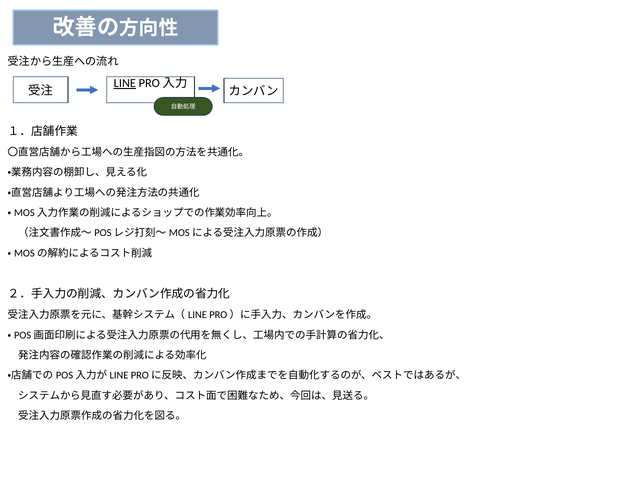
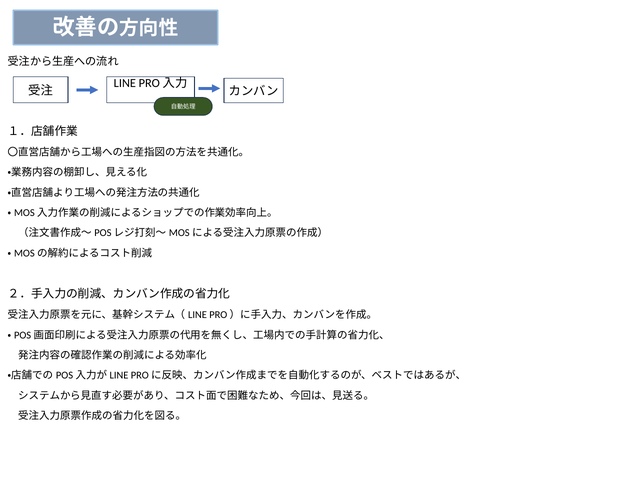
LINE underline: present -> none
